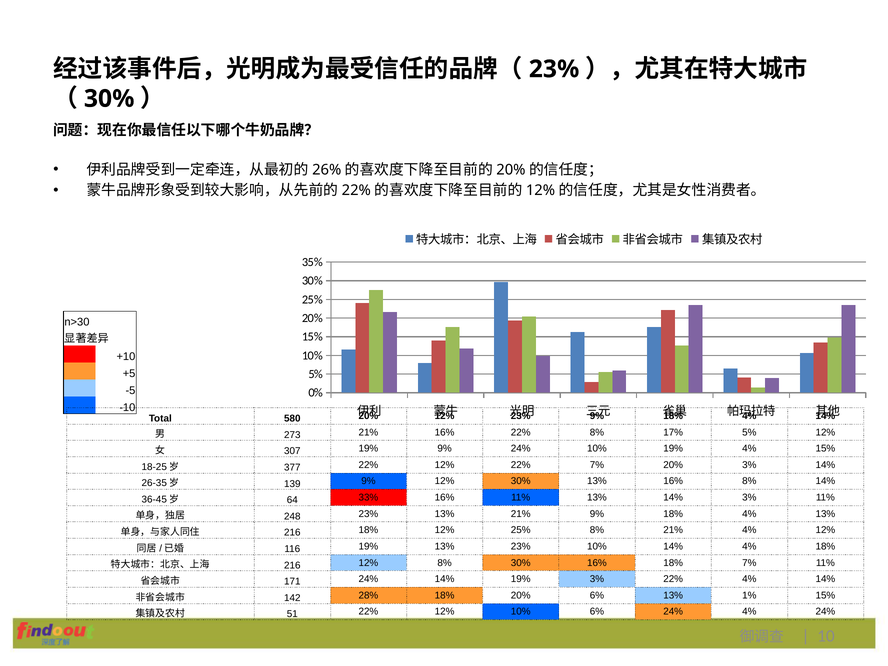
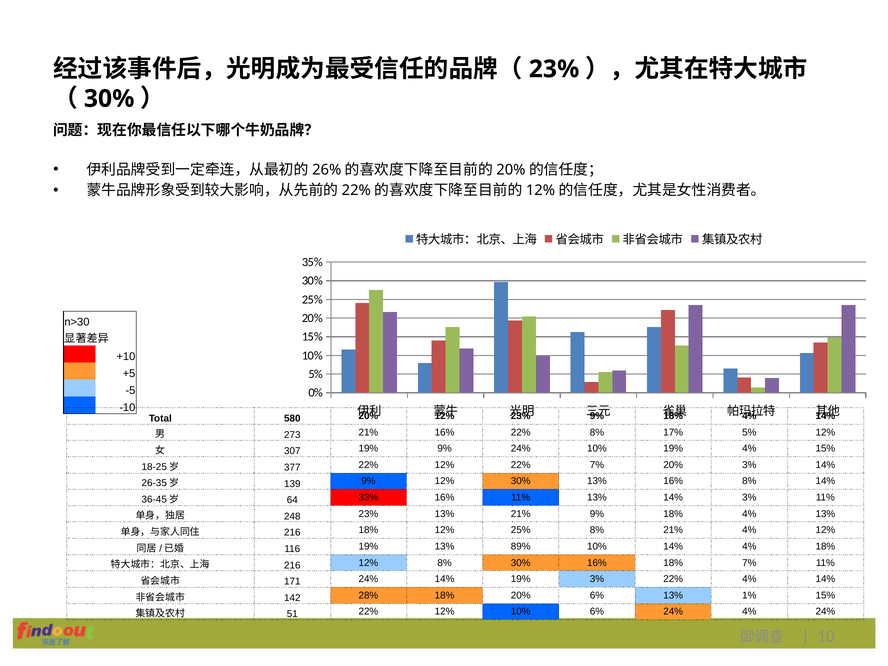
13% 23%: 23% -> 89%
